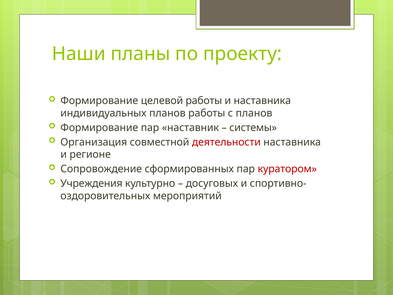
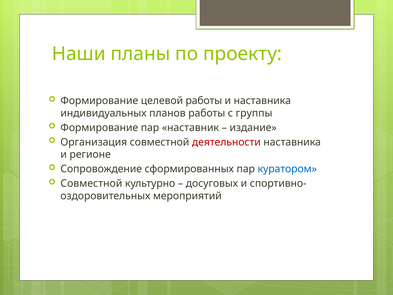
с планов: планов -> группы
системы: системы -> издание
куратором colour: red -> blue
Учреждения at (91, 183): Учреждения -> Совместной
